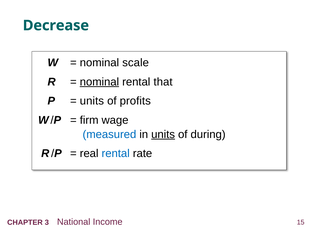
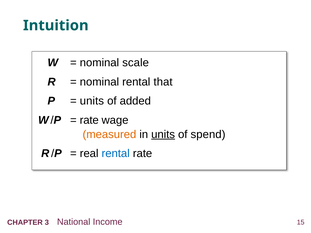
Decrease: Decrease -> Intuition
nominal at (99, 82) underline: present -> none
profits: profits -> added
firm at (89, 120): firm -> rate
measured colour: blue -> orange
during: during -> spend
